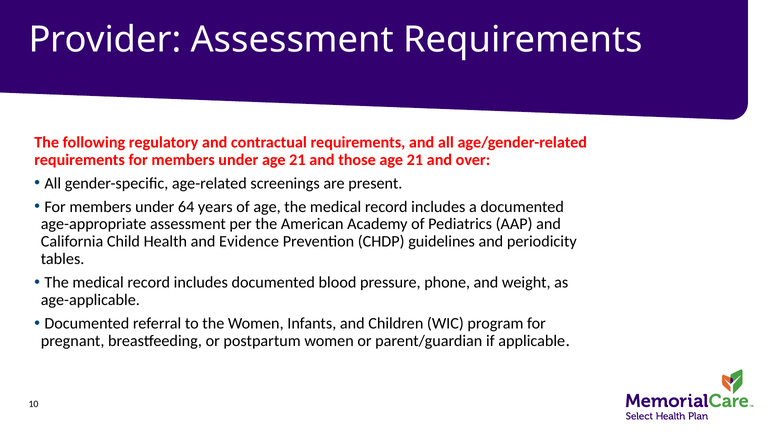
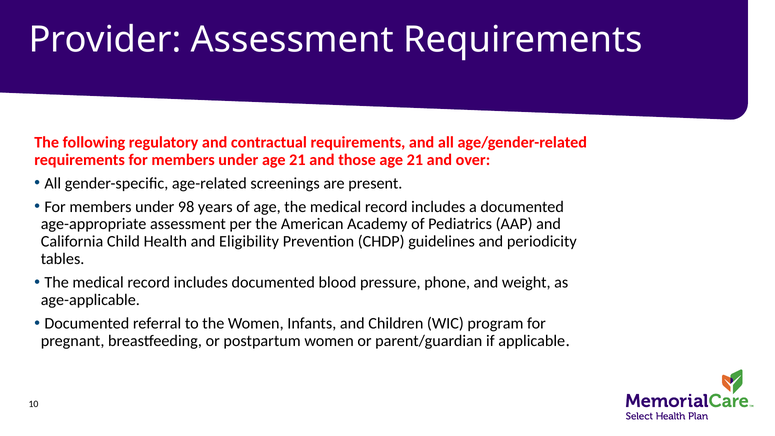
64: 64 -> 98
Evidence: Evidence -> Eligibility
